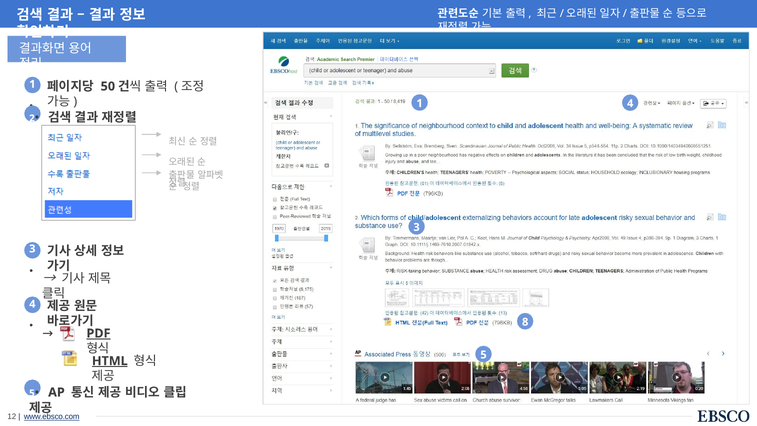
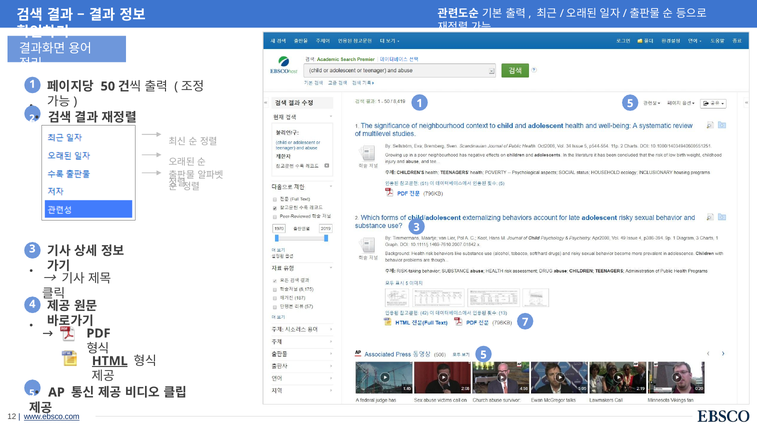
1 4: 4 -> 5
8: 8 -> 7
PDF underline: present -> none
